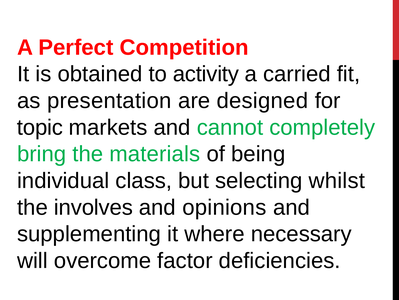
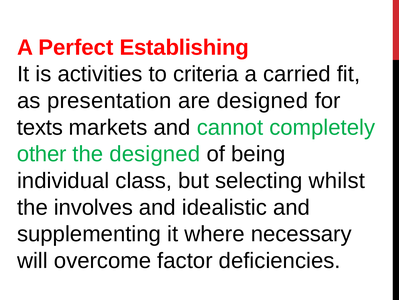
Competition: Competition -> Establishing
obtained: obtained -> activities
activity: activity -> criteria
topic: topic -> texts
bring: bring -> other
the materials: materials -> designed
opinions: opinions -> idealistic
